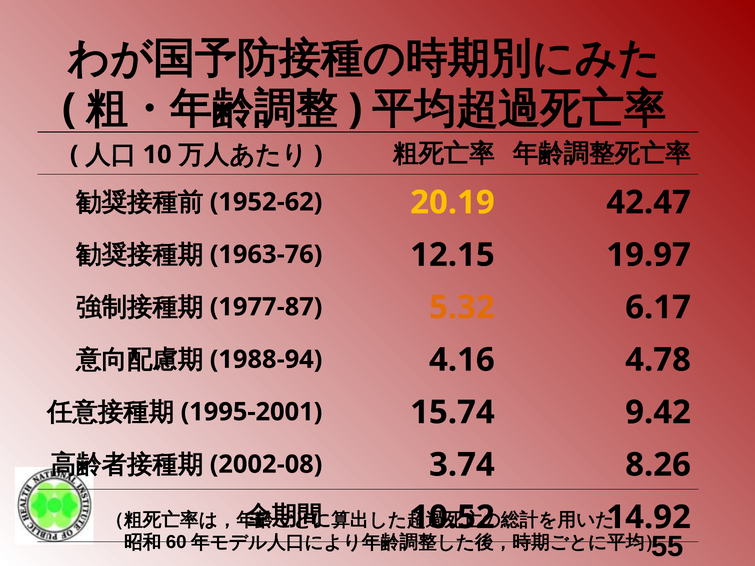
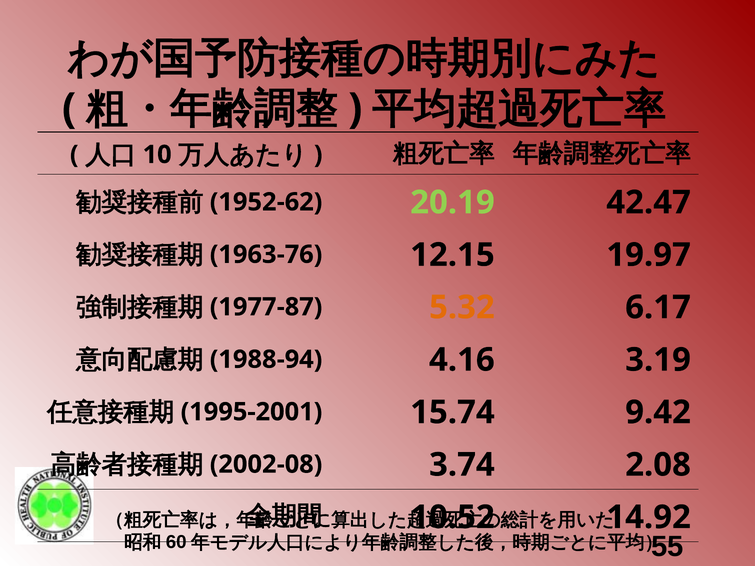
20.19 colour: yellow -> light green
4.78: 4.78 -> 3.19
8.26: 8.26 -> 2.08
